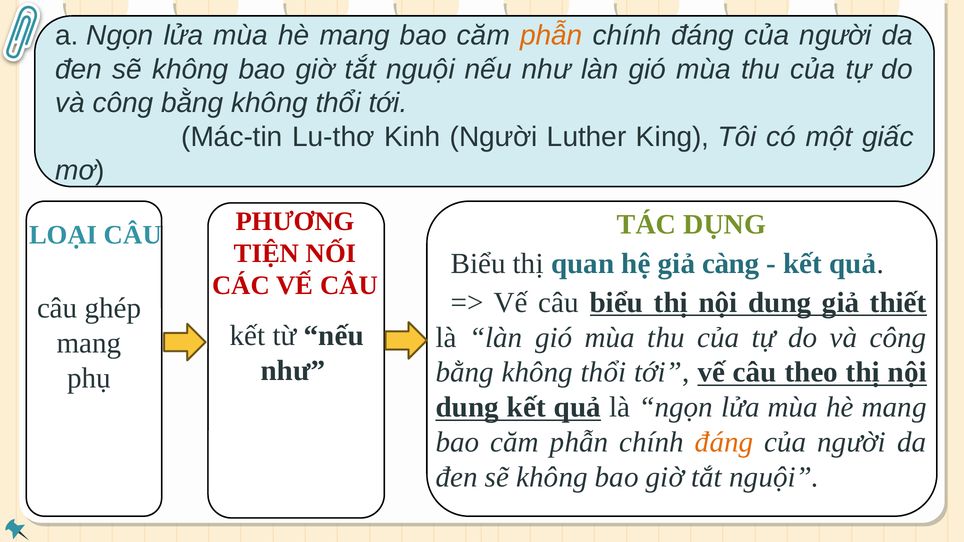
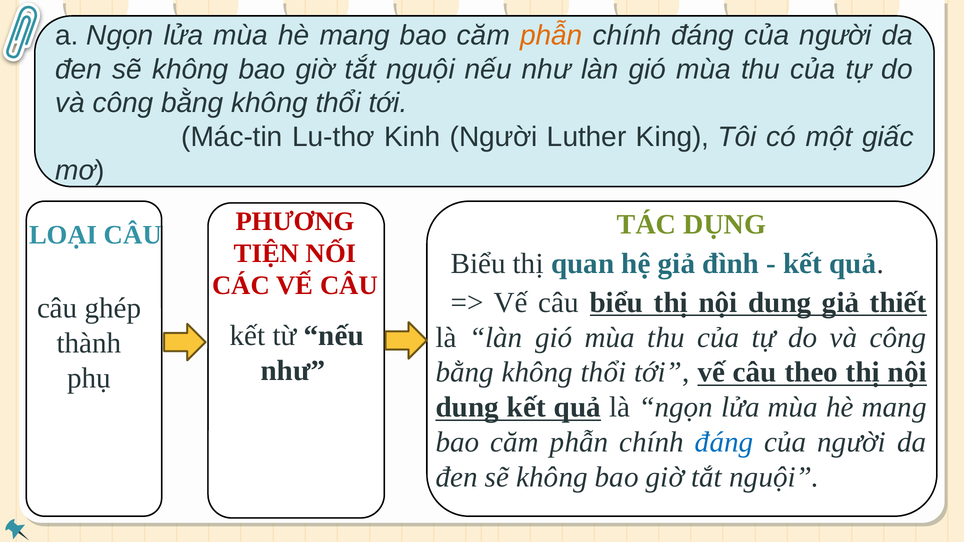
càng: càng -> đình
mang at (89, 343): mang -> thành
đáng at (724, 442) colour: orange -> blue
